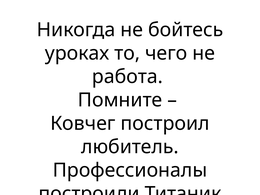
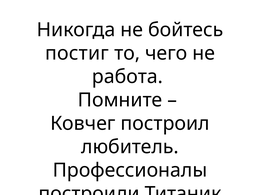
уроках: уроках -> постиг
